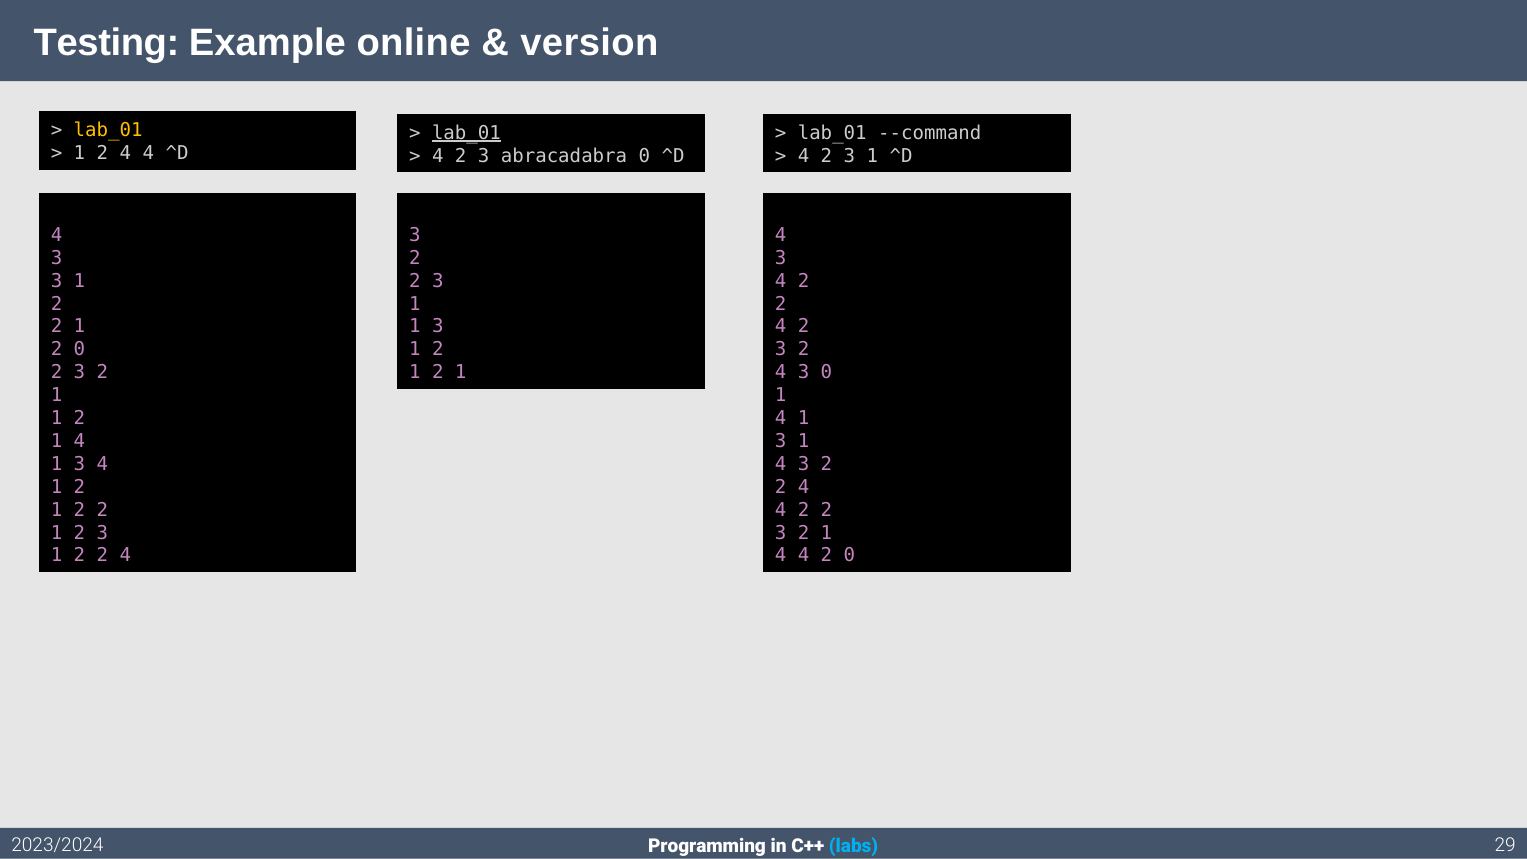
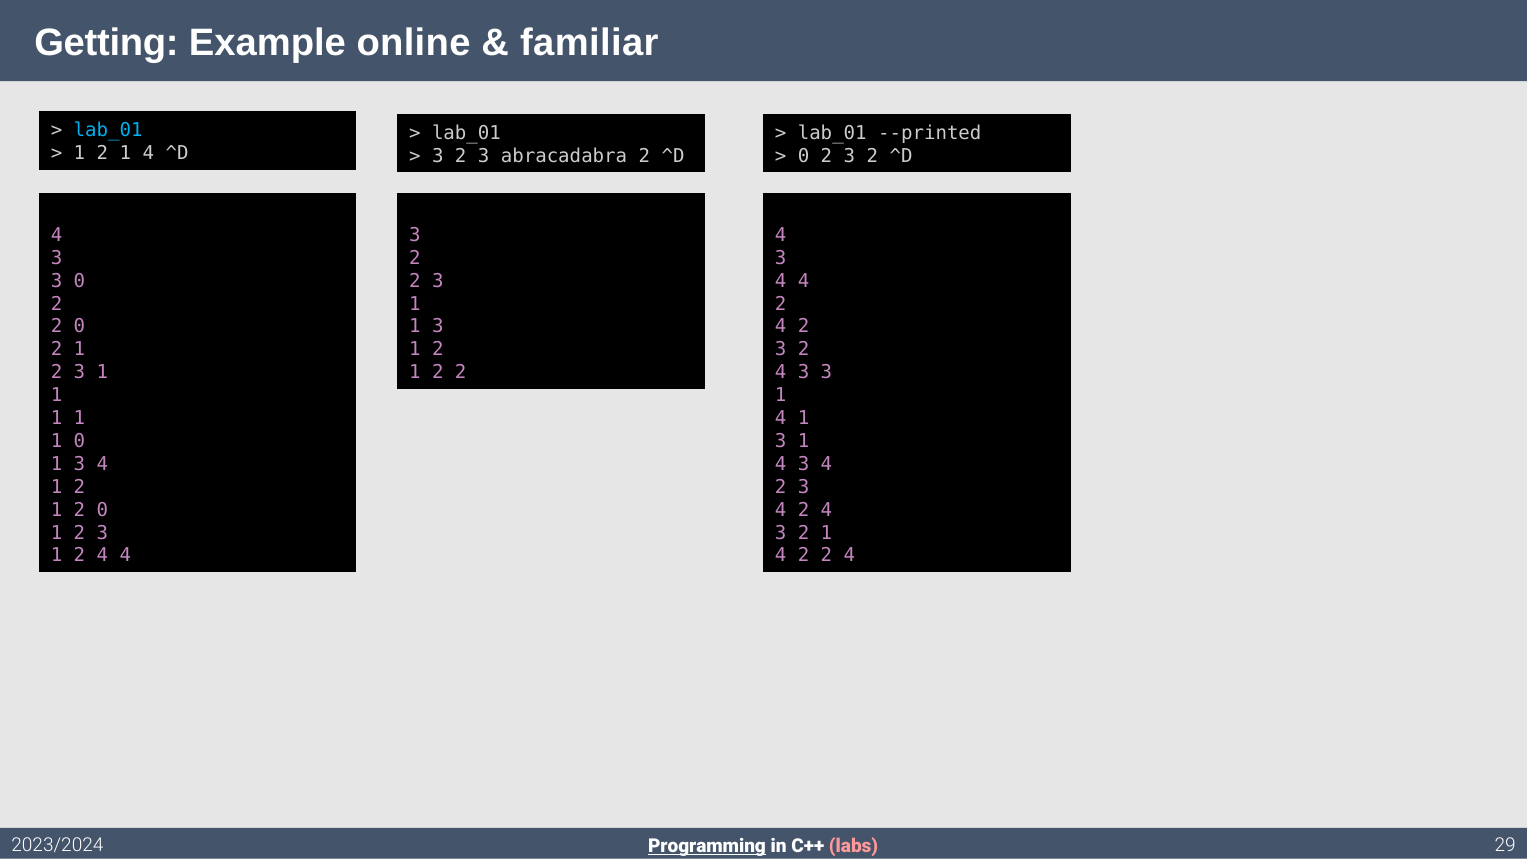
Testing: Testing -> Getting
version: version -> familiar
lab_01 at (108, 130) colour: yellow -> light blue
lab_01 at (466, 133) underline: present -> none
--command: --command -> --printed
4 at (125, 153): 4 -> 1
4 at (438, 156): 4 -> 3
abracadabra 0: 0 -> 2
4 at (804, 156): 4 -> 0
1 at (872, 156): 1 -> 2
1 at (79, 281): 1 -> 0
2 at (804, 281): 2 -> 4
1 at (79, 327): 1 -> 0
0 at (79, 349): 0 -> 1
2 at (102, 372): 2 -> 1
1 at (461, 372): 1 -> 2
0 at (826, 372): 0 -> 3
2 at (79, 418): 2 -> 1
4 at (79, 441): 4 -> 0
2 at (826, 464): 2 -> 4
4 at (804, 487): 4 -> 3
2 at (102, 510): 2 -> 0
2 at (826, 510): 2 -> 4
2 at (102, 556): 2 -> 4
4 at (804, 556): 4 -> 2
0 at (849, 556): 0 -> 4
Programming underline: none -> present
labs colour: light blue -> pink
